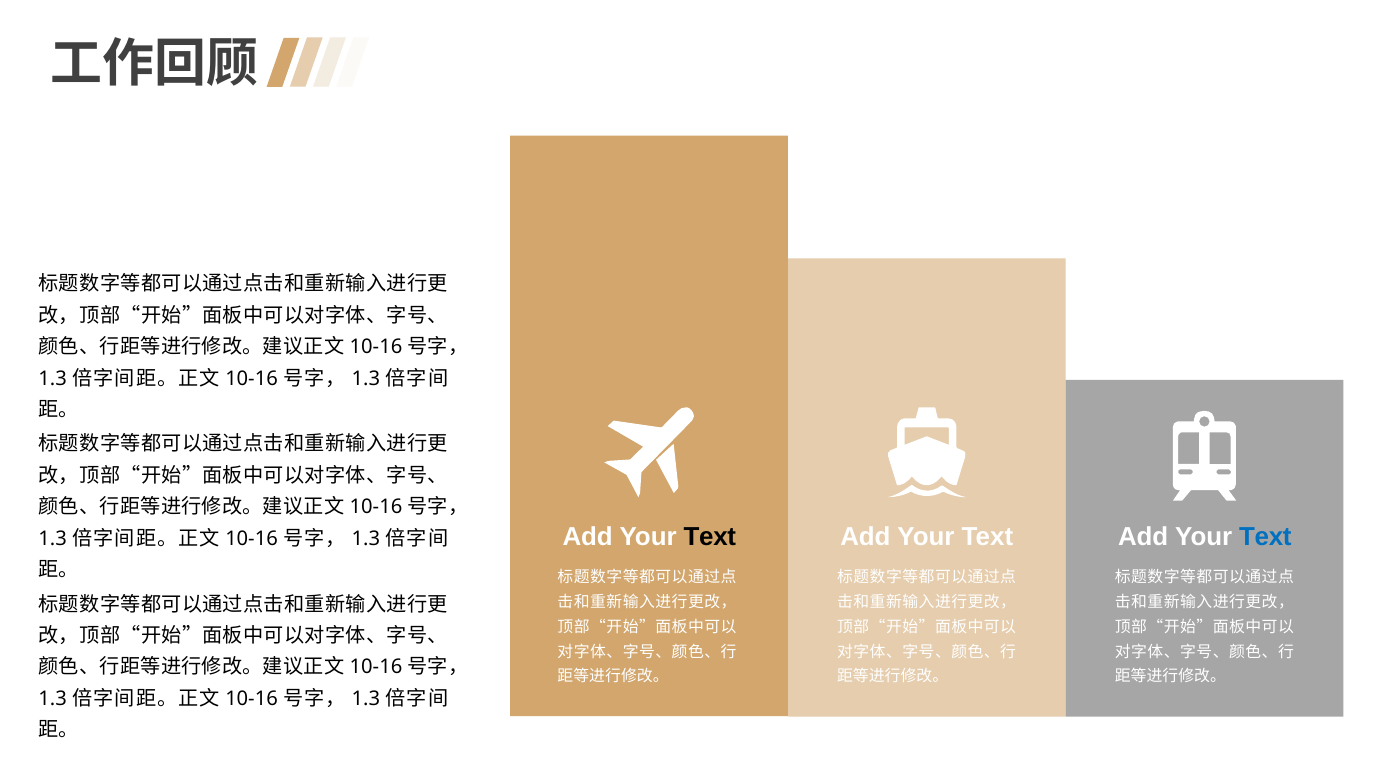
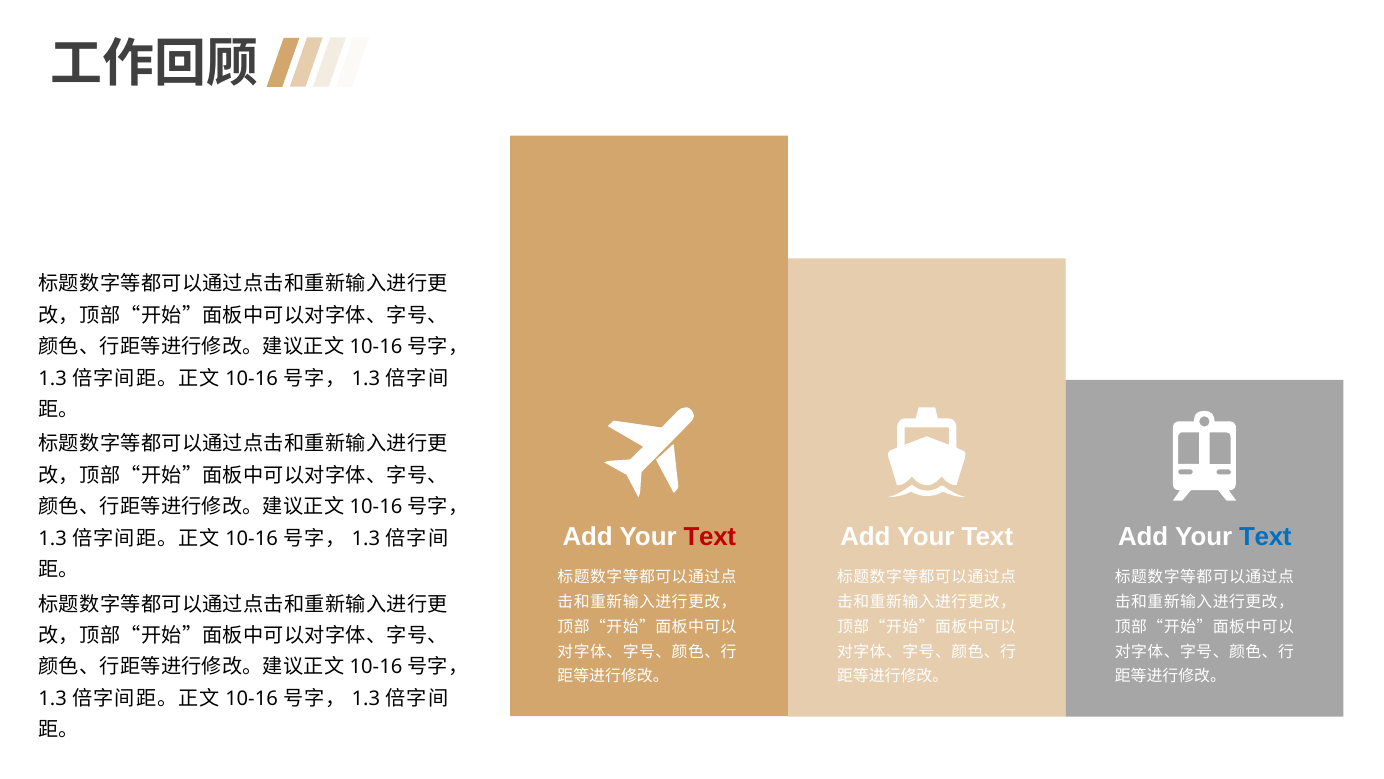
Text at (710, 536) colour: black -> red
